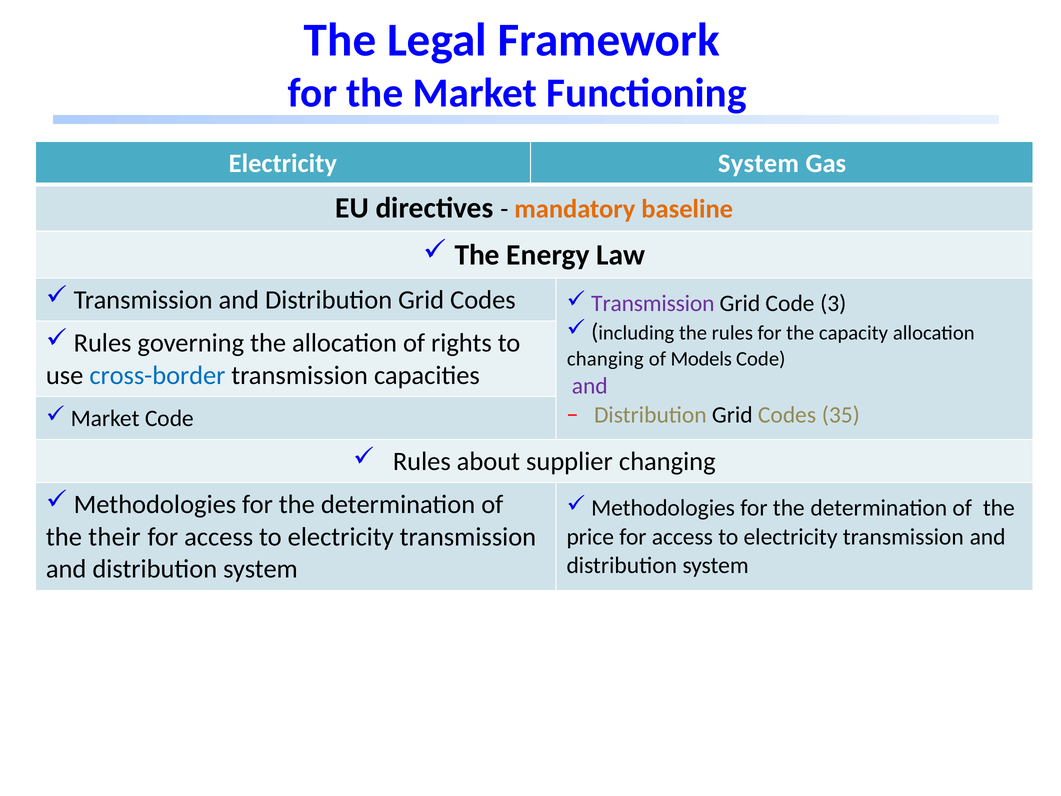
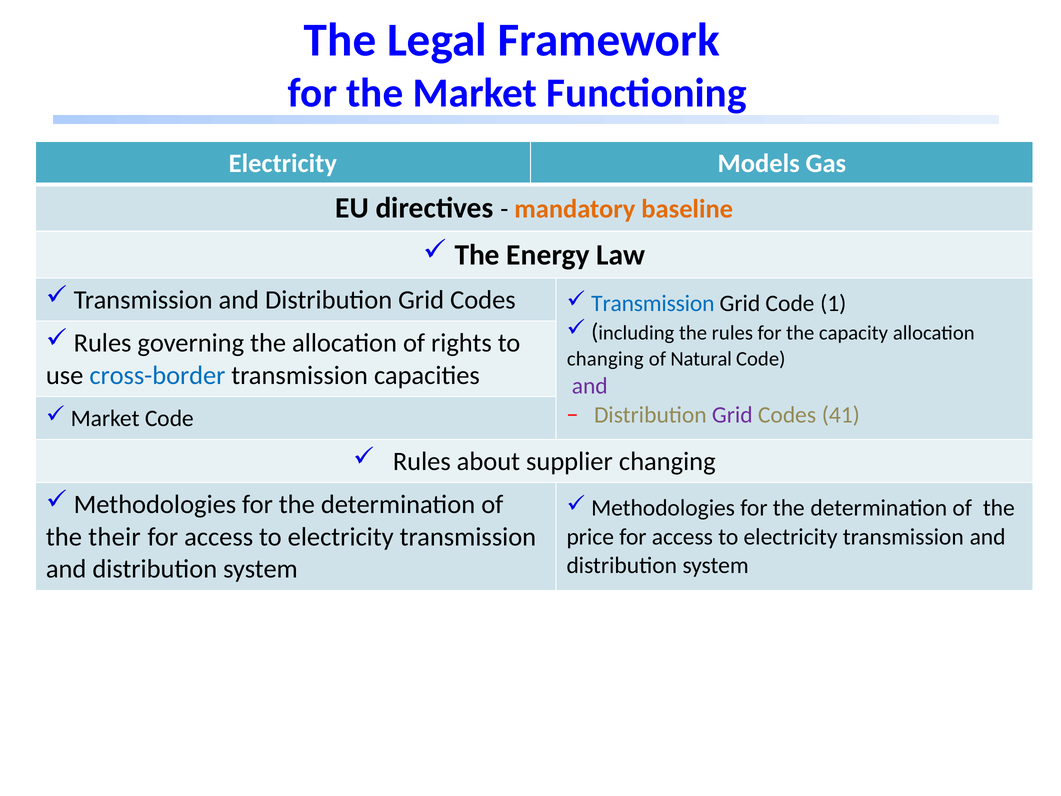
Electricity System: System -> Models
Transmission at (653, 303) colour: purple -> blue
3: 3 -> 1
Models: Models -> Natural
Grid at (732, 415) colour: black -> purple
35: 35 -> 41
